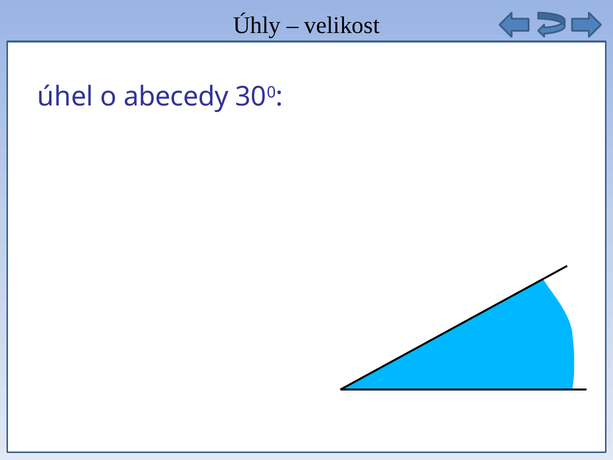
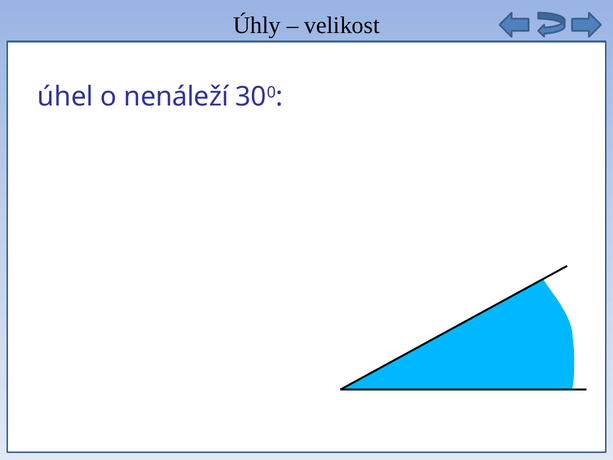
abecedy: abecedy -> nenáleží
